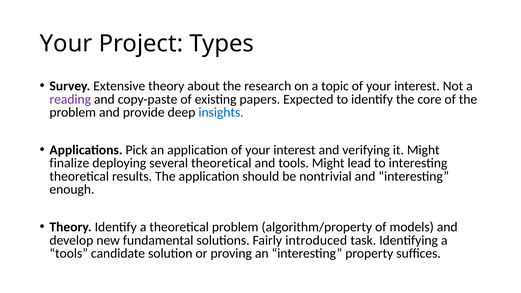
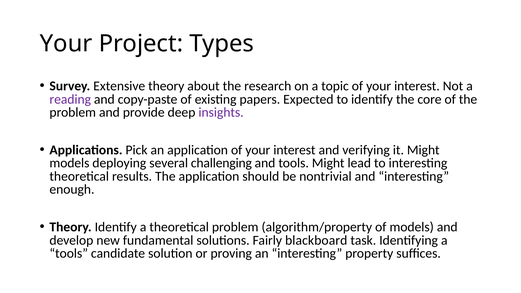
insights colour: blue -> purple
finalize at (69, 163): finalize -> models
several theoretical: theoretical -> challenging
introduced: introduced -> blackboard
